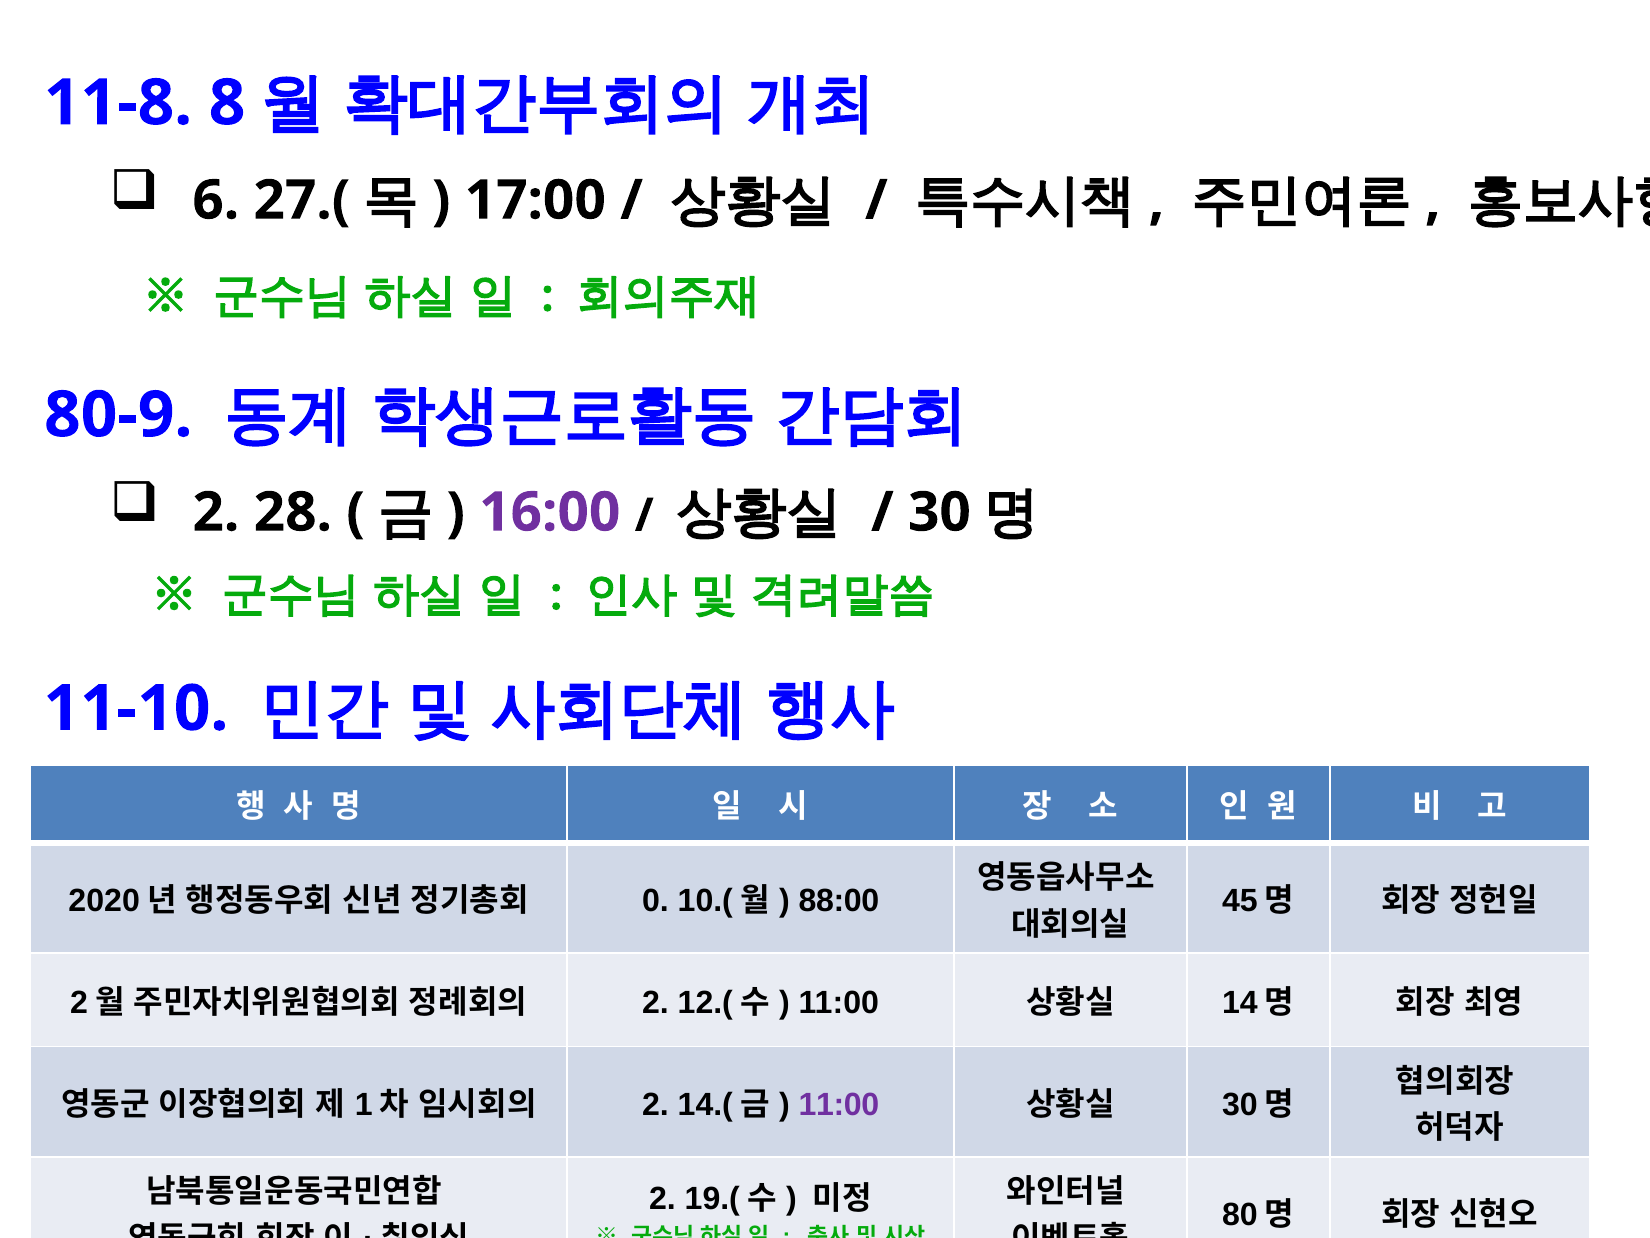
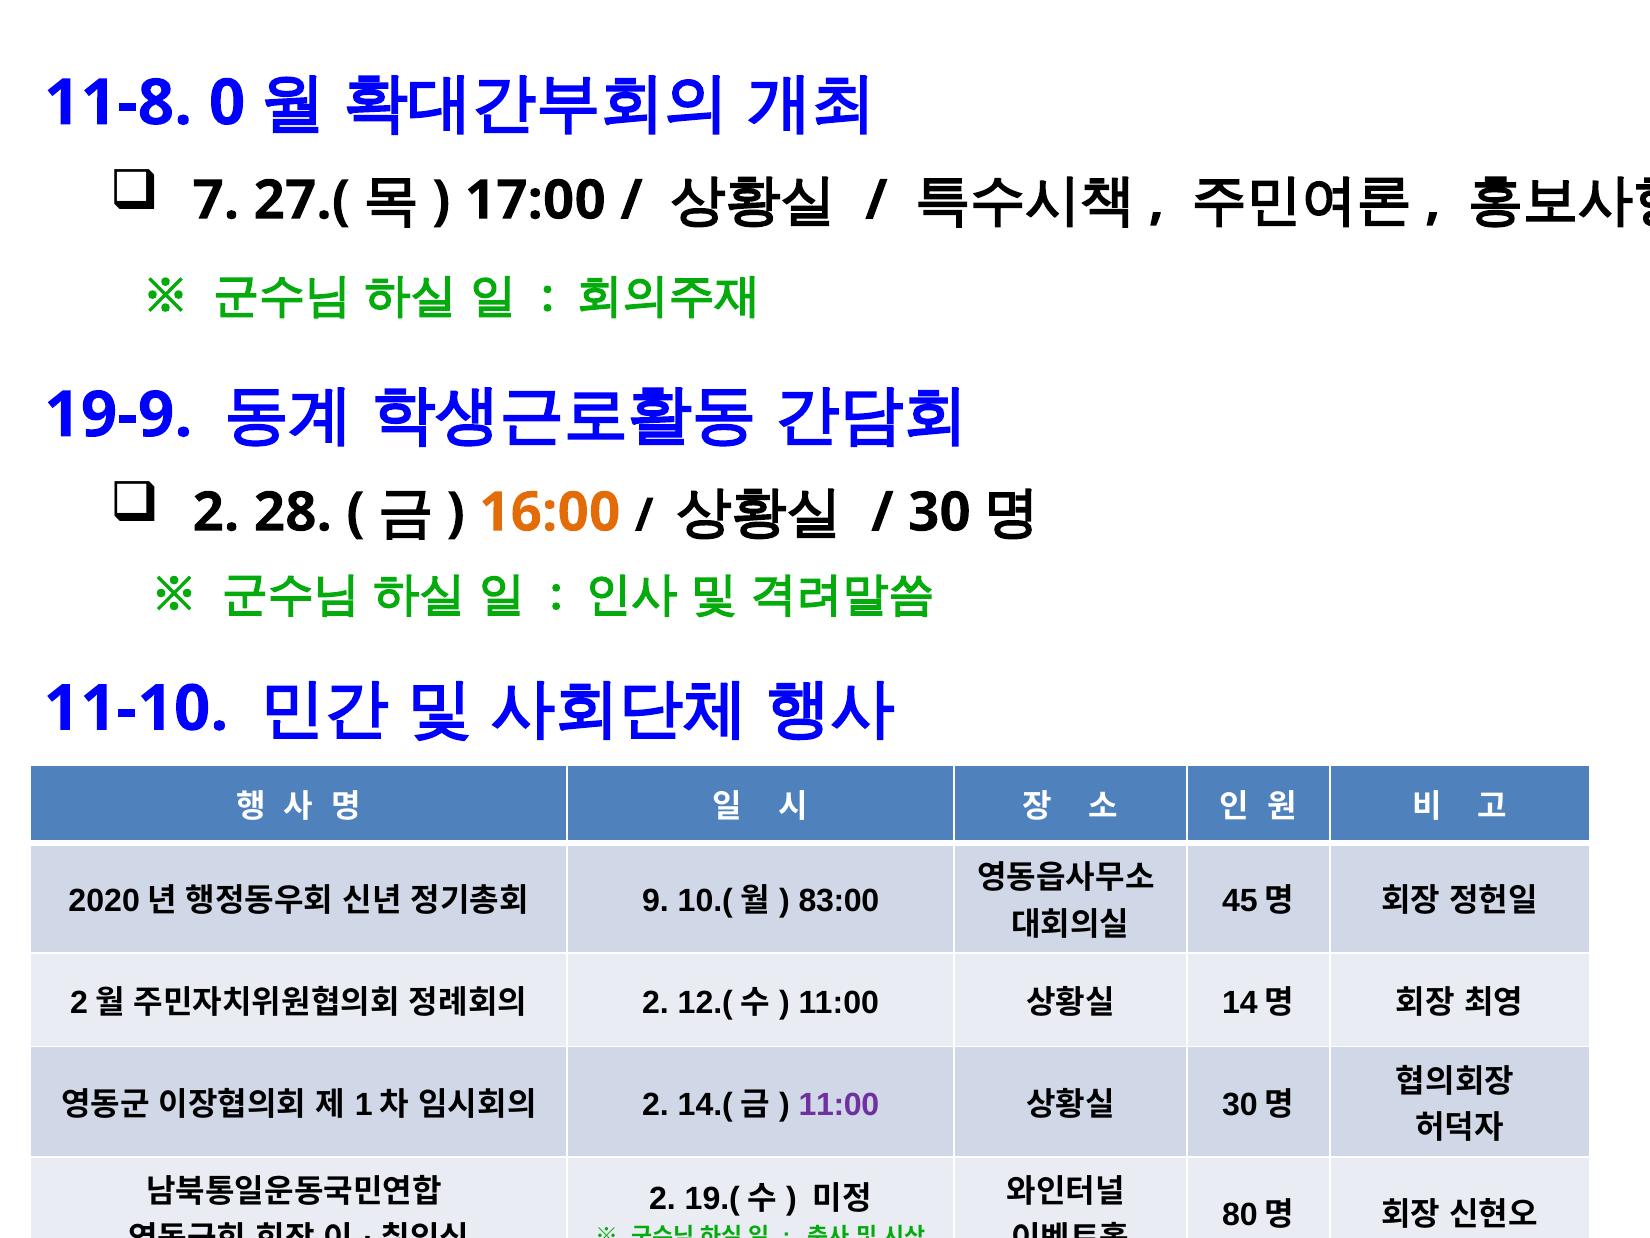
8: 8 -> 0
6: 6 -> 7
80-9: 80-9 -> 19-9
16:00 colour: purple -> orange
0: 0 -> 9
88:00: 88:00 -> 83:00
